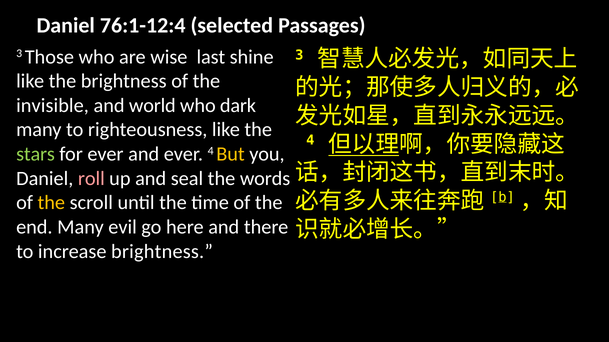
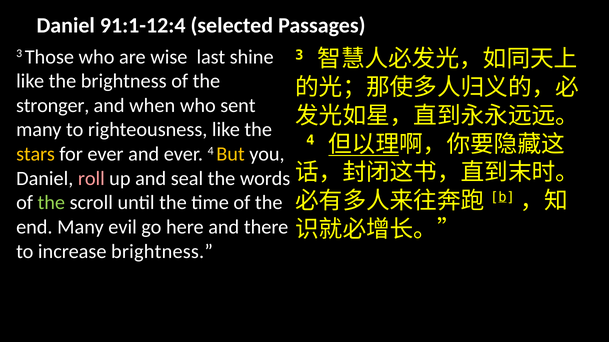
76:1-12:4: 76:1-12:4 -> 91:1-12:4
invisible: invisible -> stronger
world: world -> when
dark: dark -> sent
stars colour: light green -> yellow
the at (51, 203) colour: yellow -> light green
